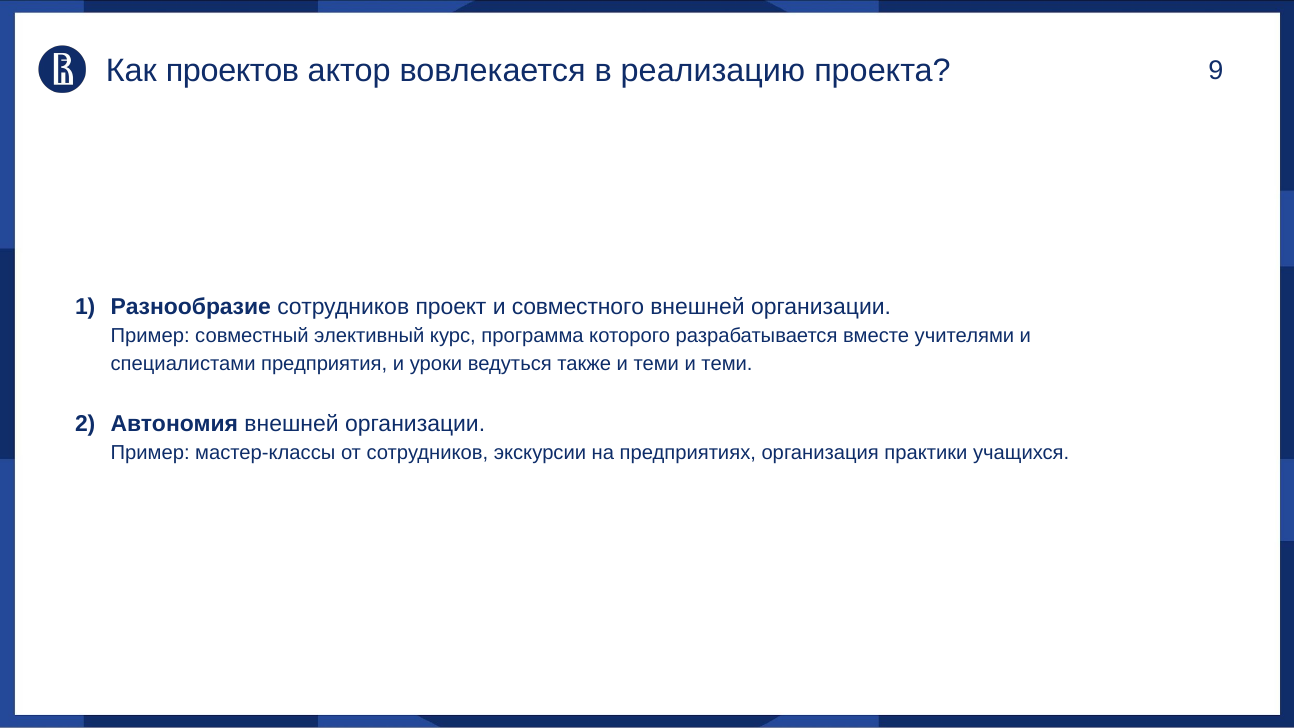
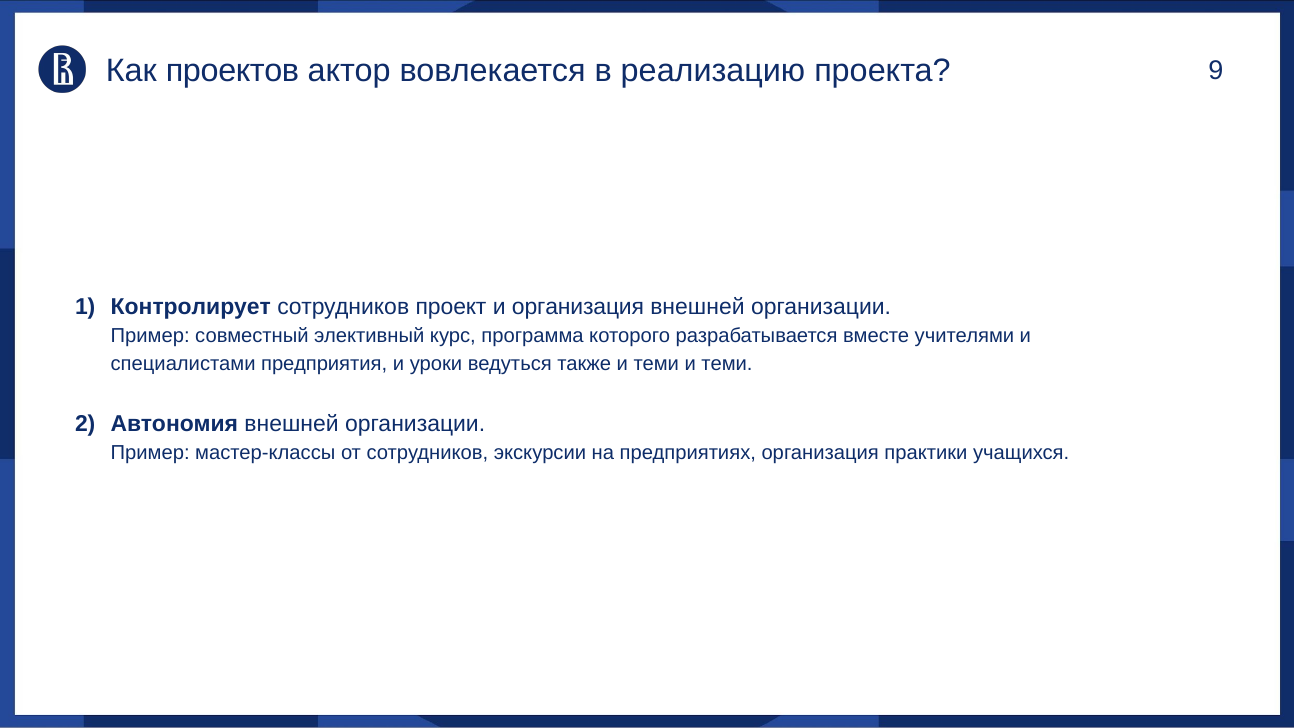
Разнообразие: Разнообразие -> Контролирует
и совместного: совместного -> организация
